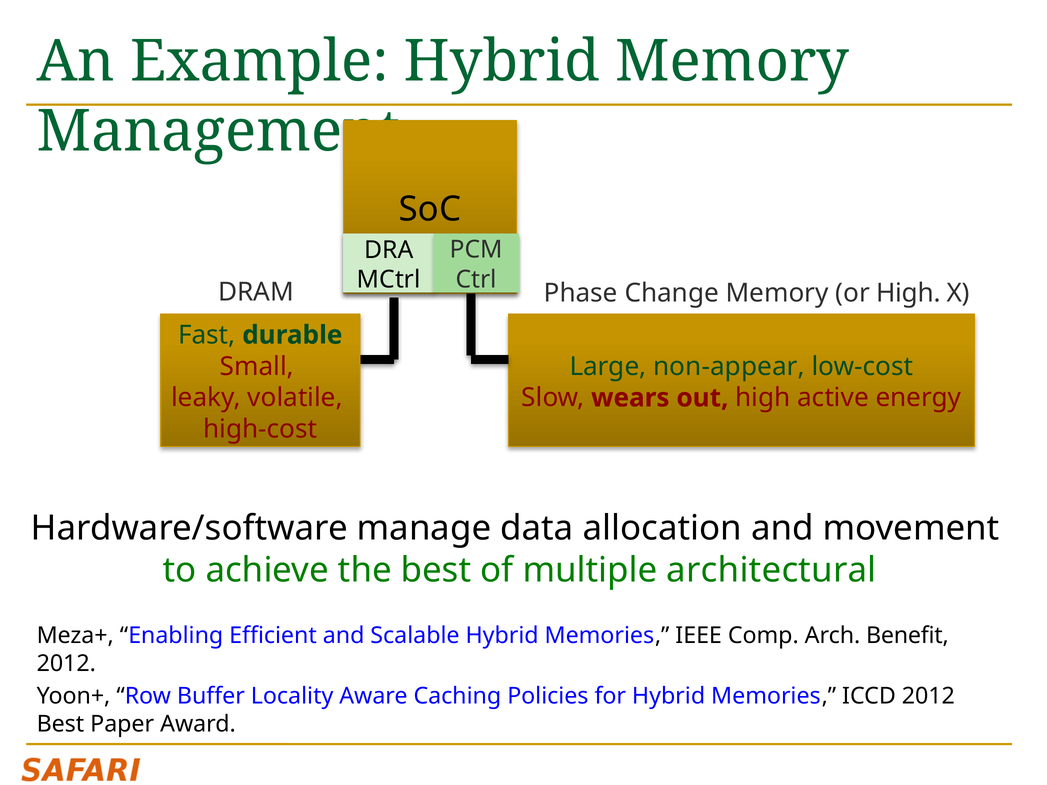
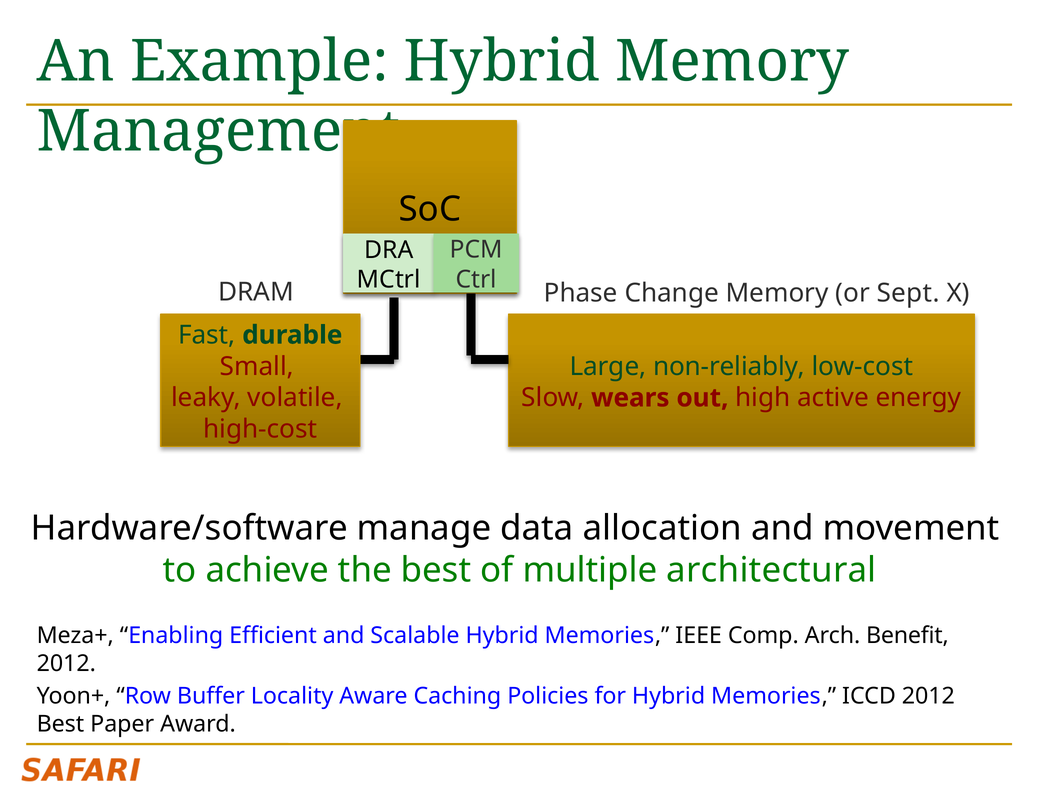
or High: High -> Sept
non-appear: non-appear -> non-reliably
